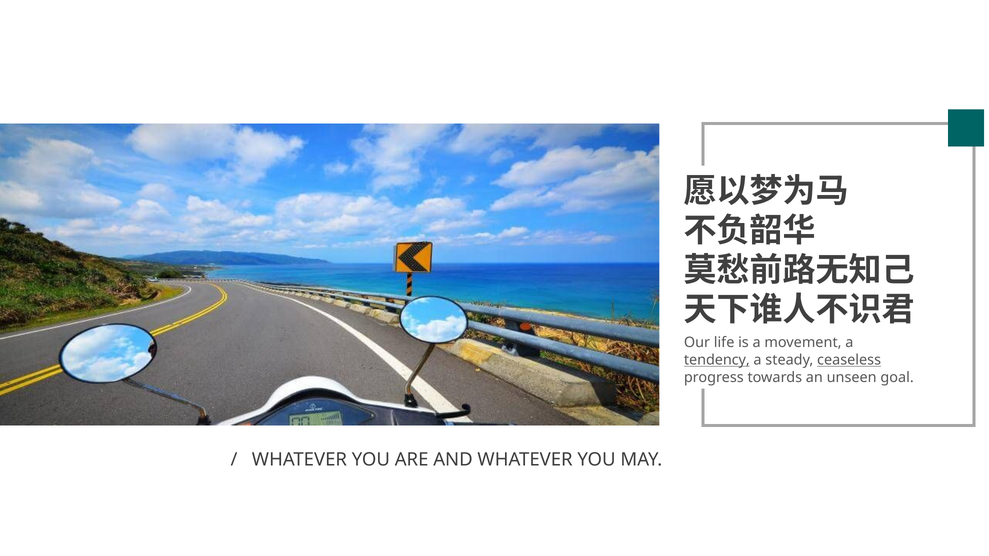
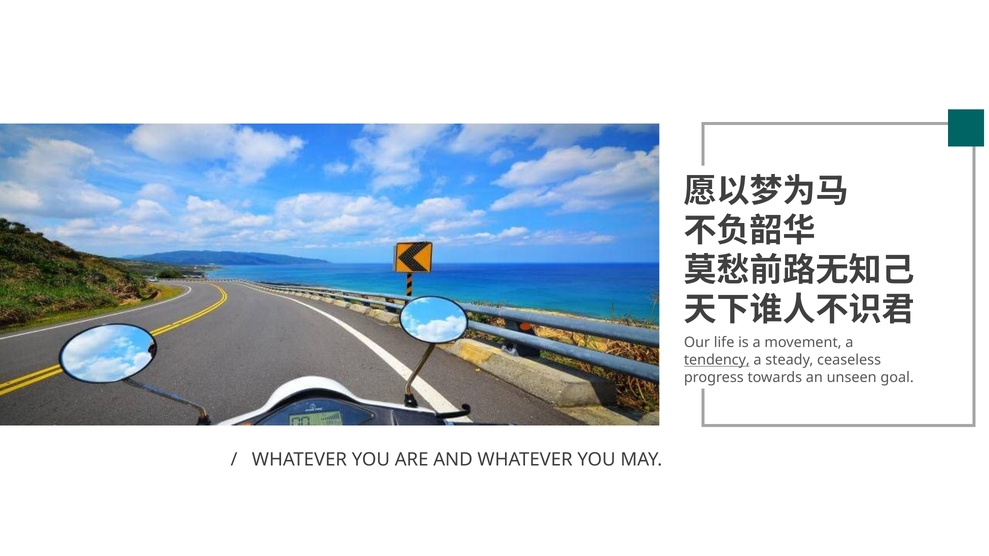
ceaseless underline: present -> none
